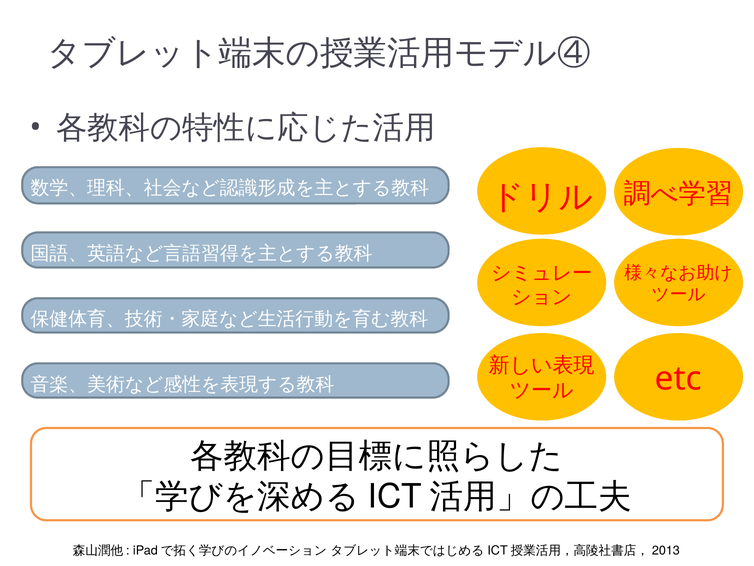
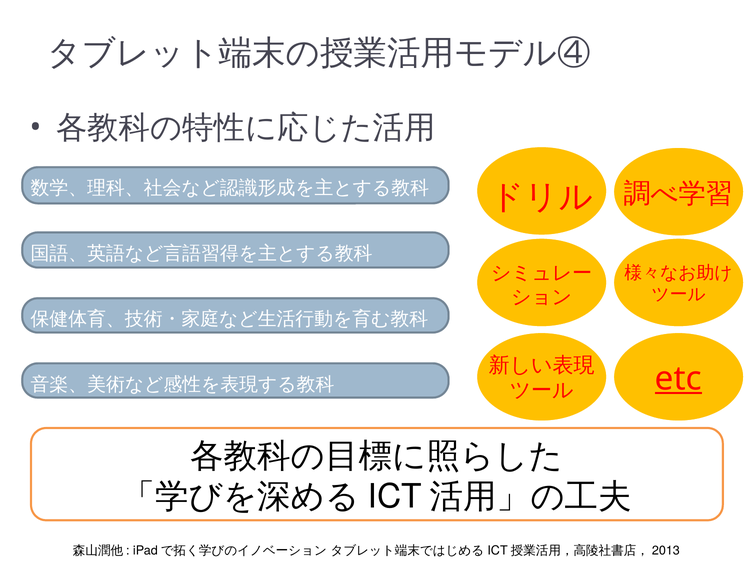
etc underline: none -> present
